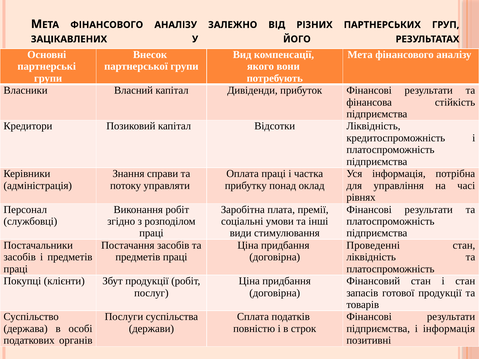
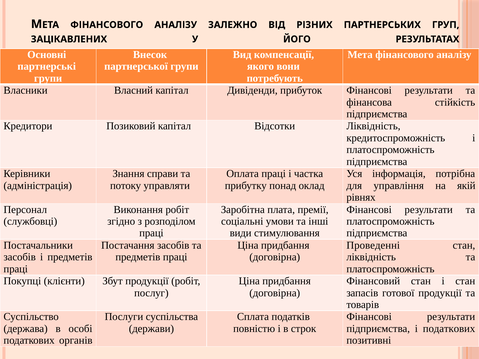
часі: часі -> якій
і інформація: інформація -> податкових
